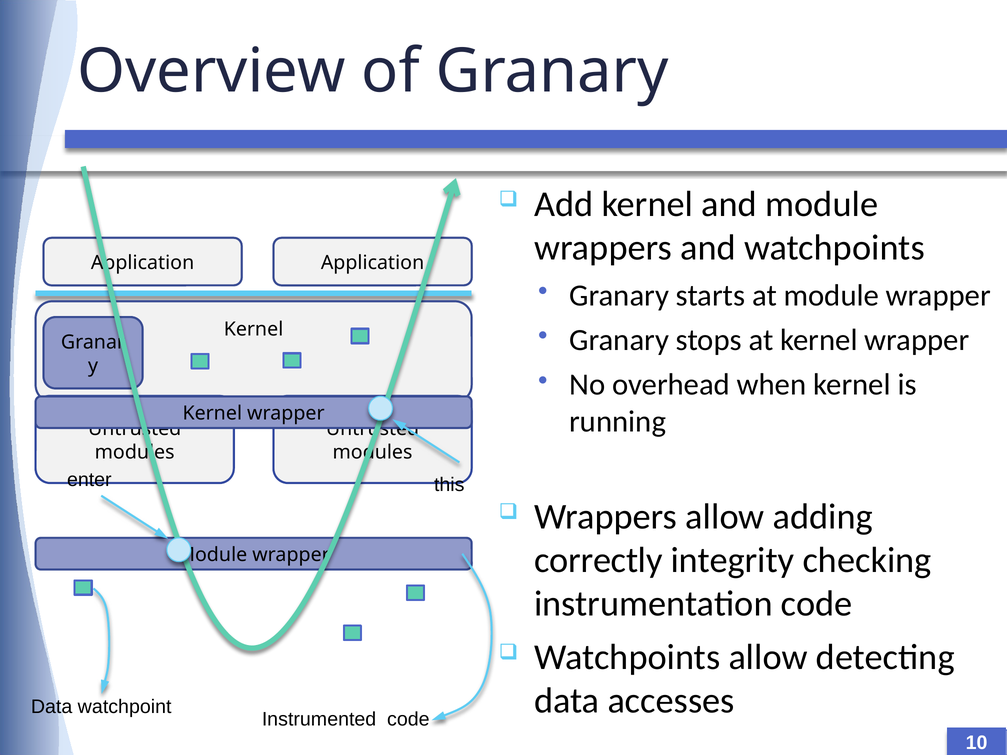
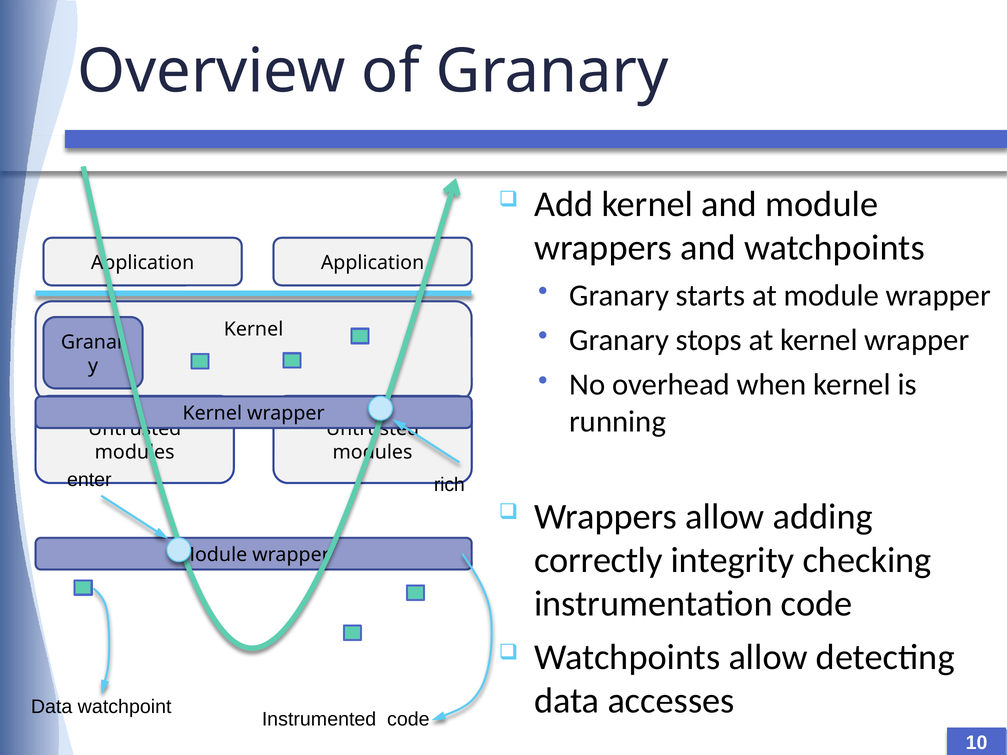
this: this -> rich
